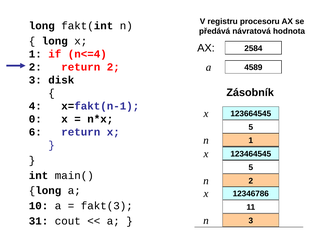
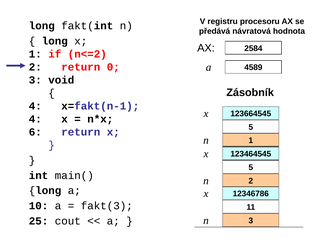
n<=4: n<=4 -> n<=2
return 2: 2 -> 0
disk: disk -> void
0 at (35, 119): 0 -> 4
31: 31 -> 25
